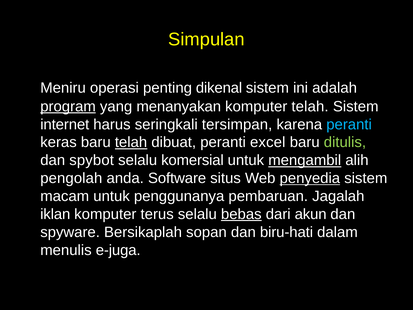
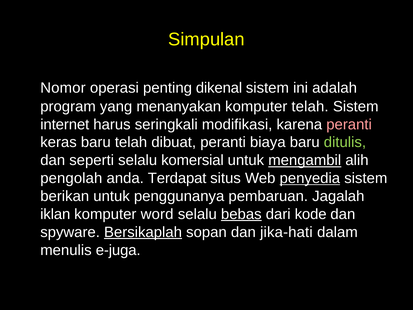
Meniru: Meniru -> Nomor
program underline: present -> none
tersimpan: tersimpan -> modifikasi
peranti at (349, 124) colour: light blue -> pink
telah at (131, 142) underline: present -> none
excel: excel -> biaya
spybot: spybot -> seperti
Software: Software -> Terdapat
macam: macam -> berikan
terus: terus -> word
akun: akun -> kode
Bersikaplah underline: none -> present
biru-hati: biru-hati -> jika-hati
